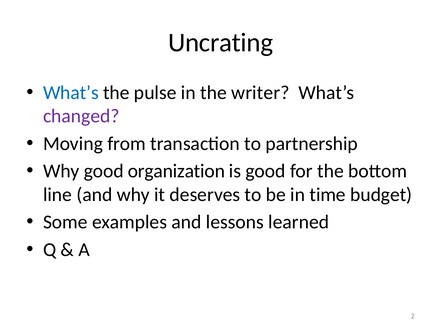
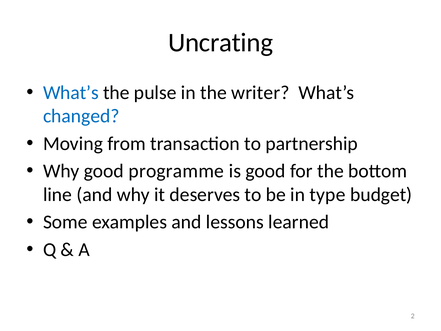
changed colour: purple -> blue
organization: organization -> programme
time: time -> type
